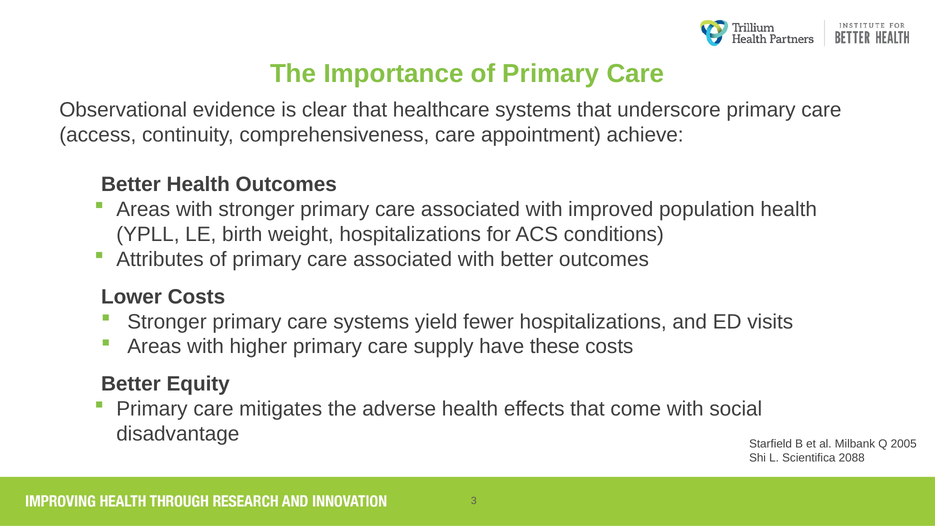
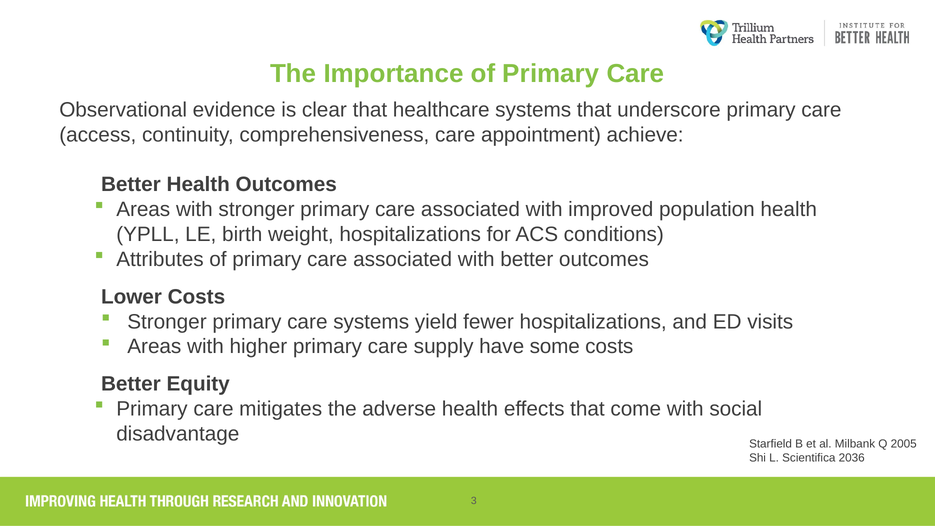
these: these -> some
2088: 2088 -> 2036
